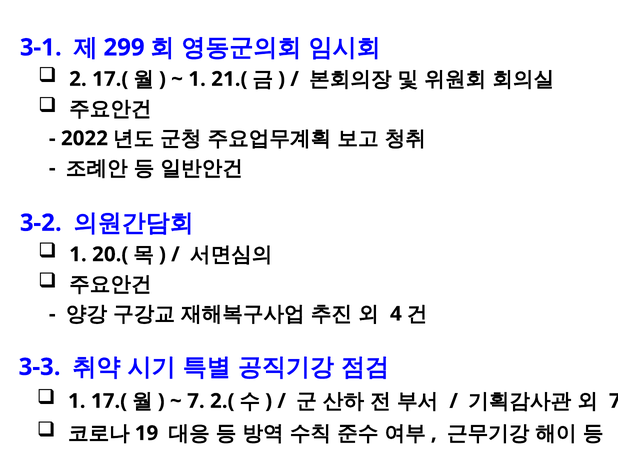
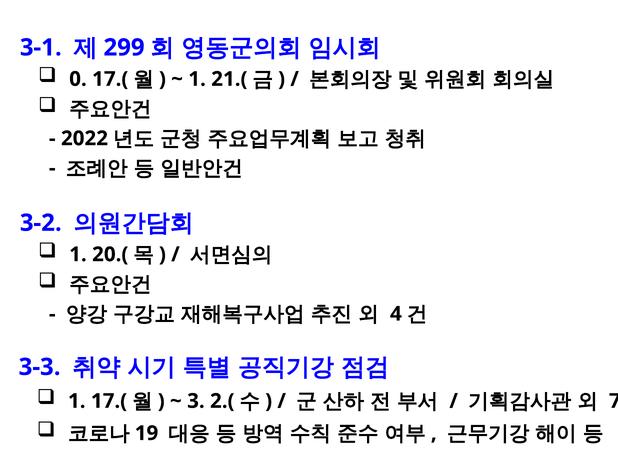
2: 2 -> 0
7 at (196, 401): 7 -> 3
